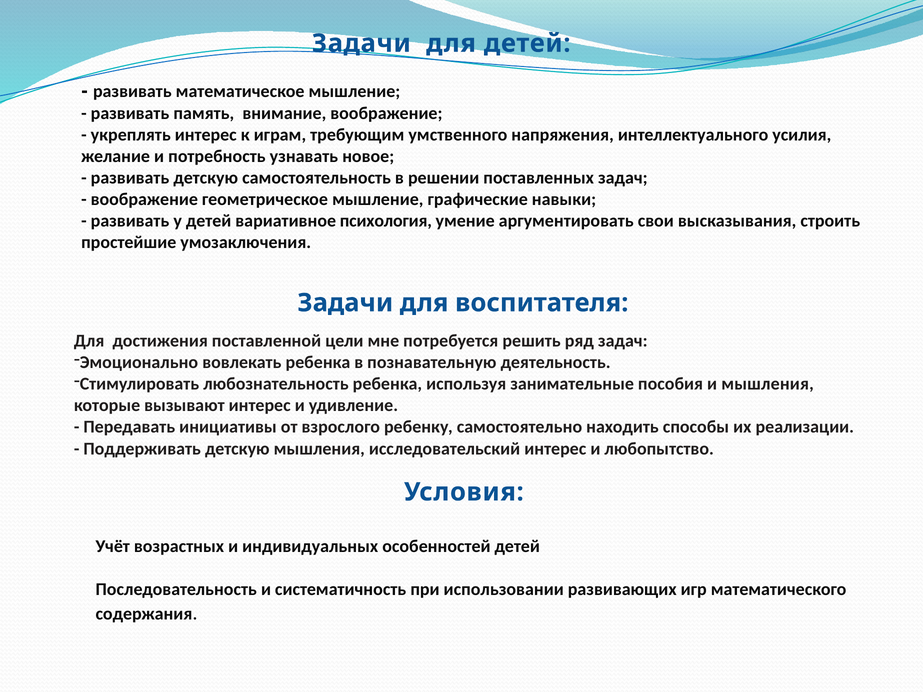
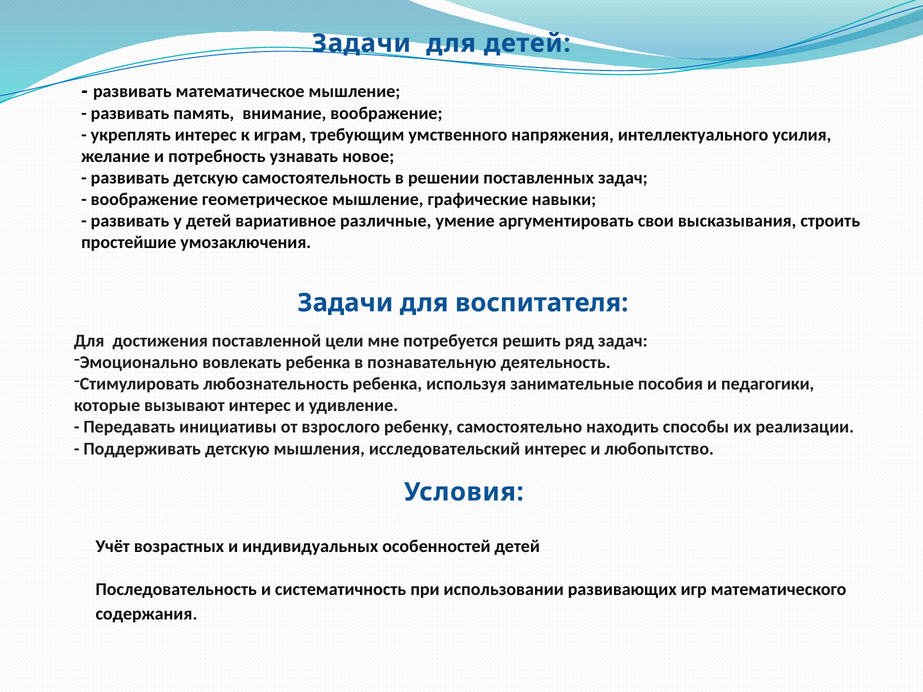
психология: психология -> различные
и мышления: мышления -> педагогики
